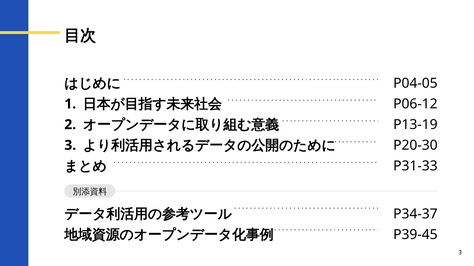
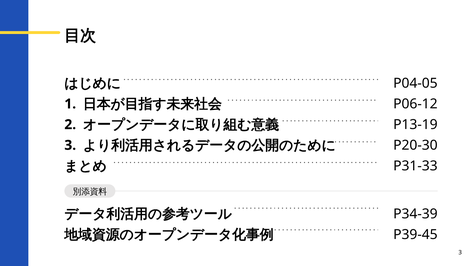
P34-37: P34-37 -> P34-39
